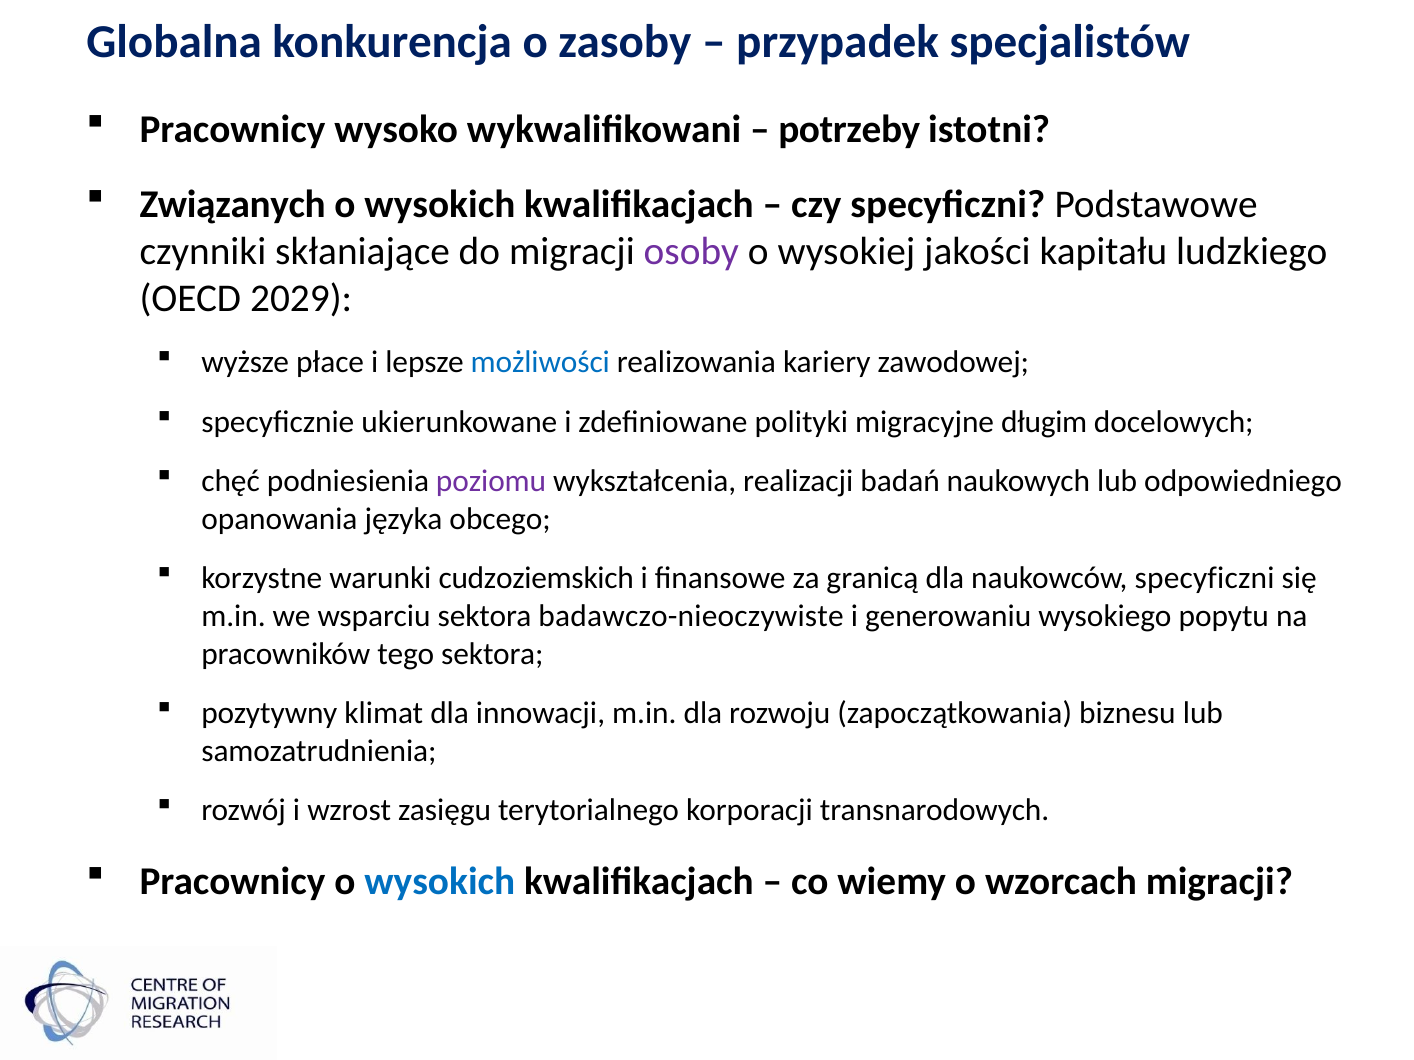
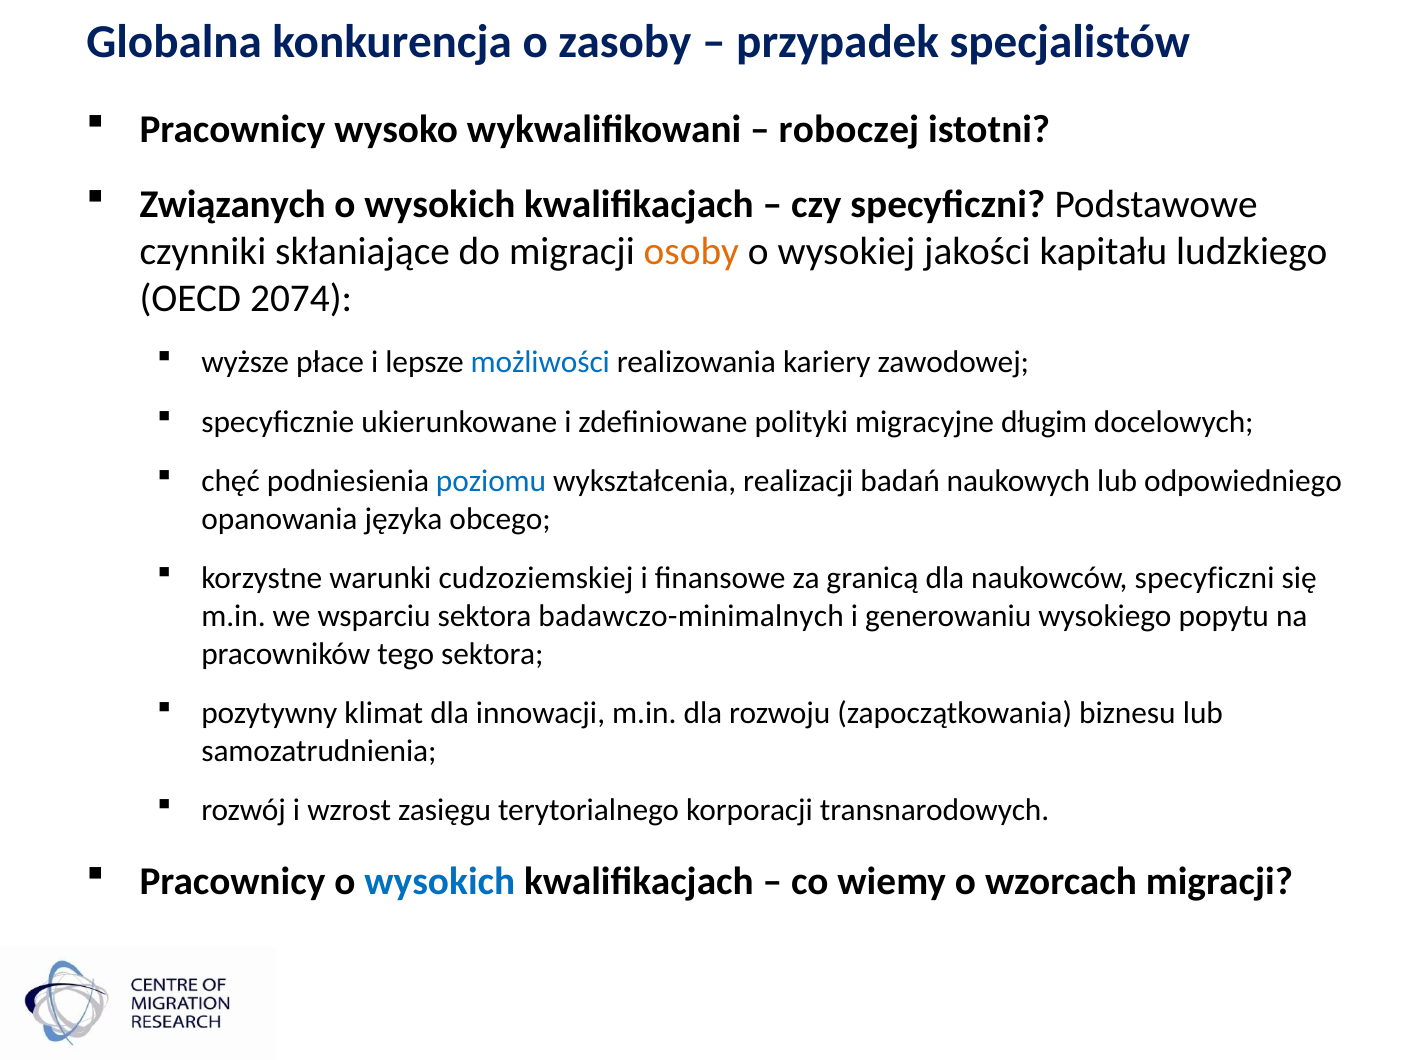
potrzeby: potrzeby -> roboczej
osoby colour: purple -> orange
2029: 2029 -> 2074
poziomu colour: purple -> blue
cudzoziemskich: cudzoziemskich -> cudzoziemskiej
badawczo-nieoczywiste: badawczo-nieoczywiste -> badawczo-minimalnych
